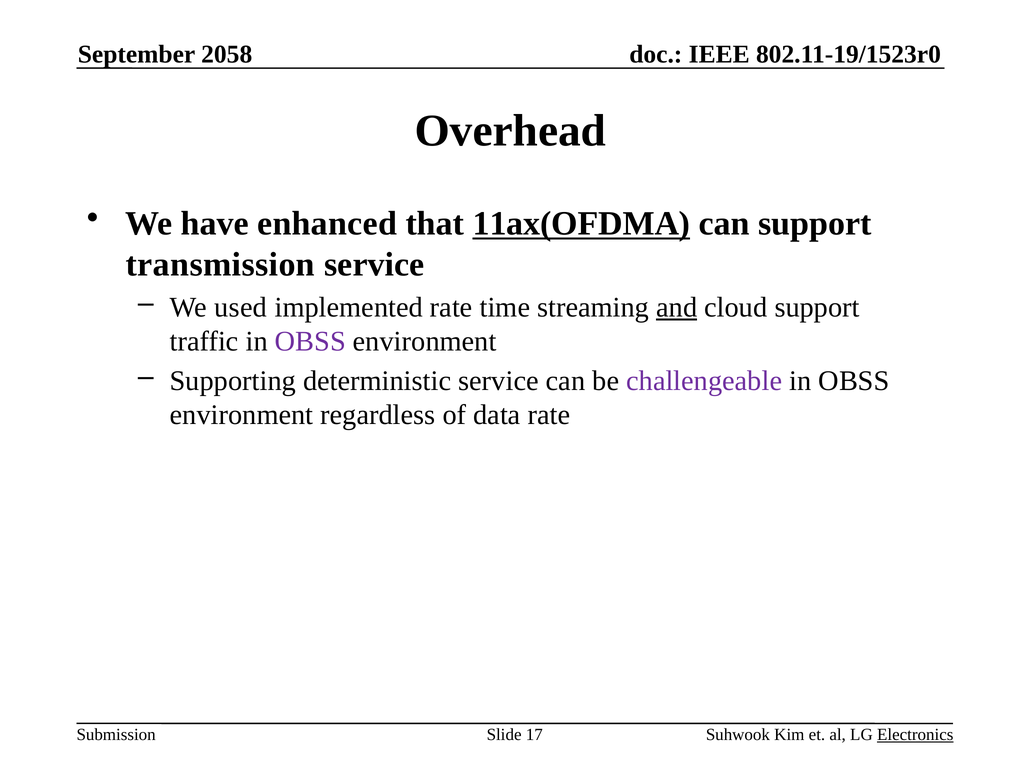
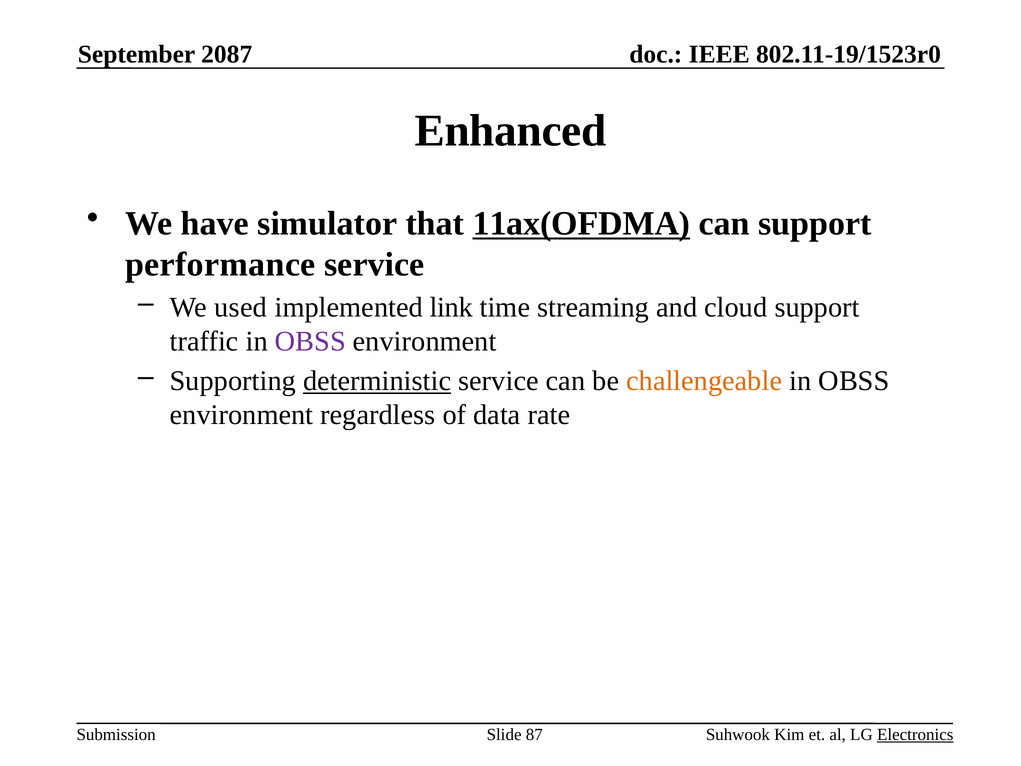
2058: 2058 -> 2087
Overhead: Overhead -> Enhanced
enhanced: enhanced -> simulator
transmission: transmission -> performance
implemented rate: rate -> link
and underline: present -> none
deterministic underline: none -> present
challengeable colour: purple -> orange
17: 17 -> 87
